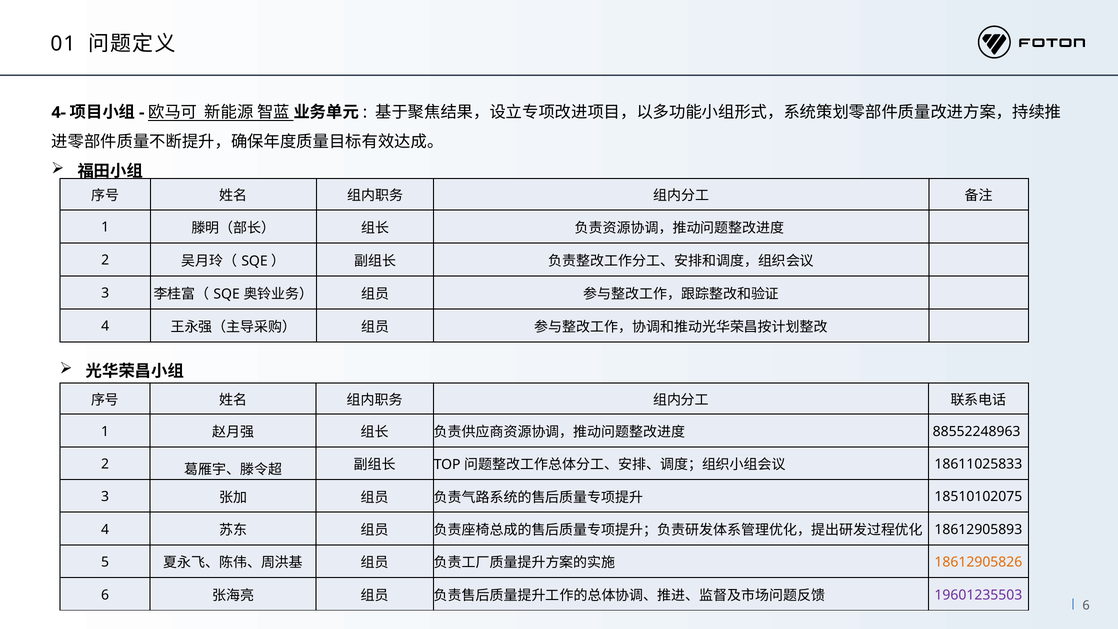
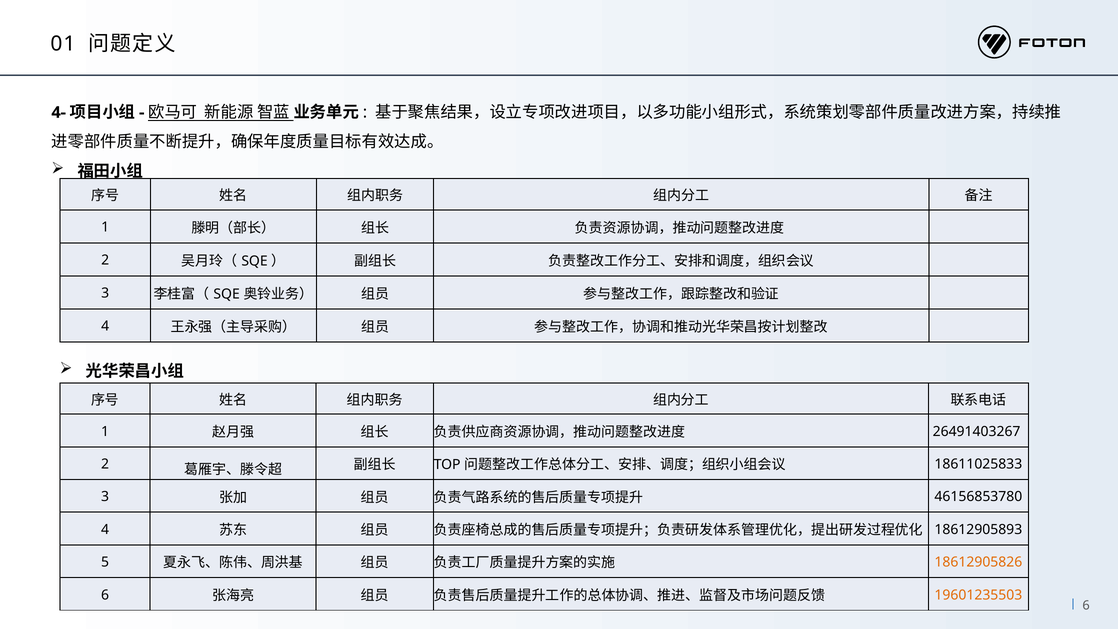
88552248963: 88552248963 -> 26491403267
18510102075: 18510102075 -> 46156853780
19601235503 colour: purple -> orange
